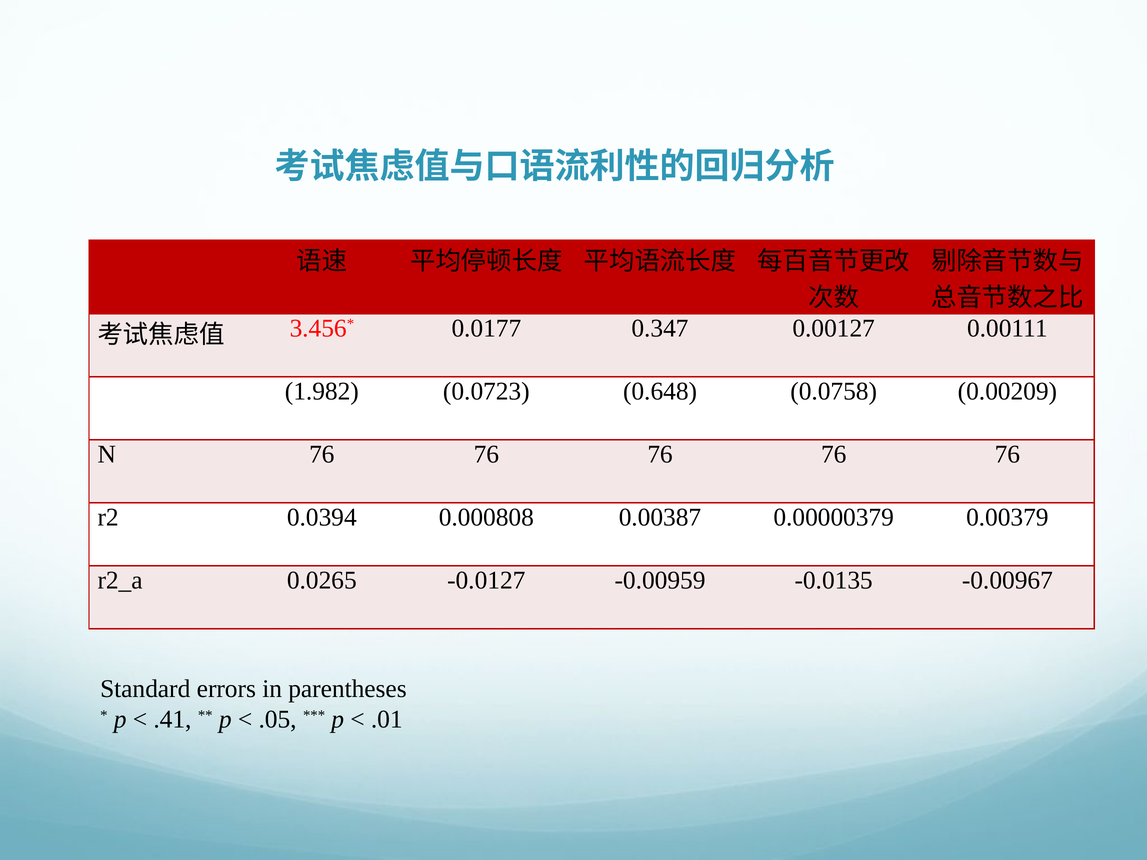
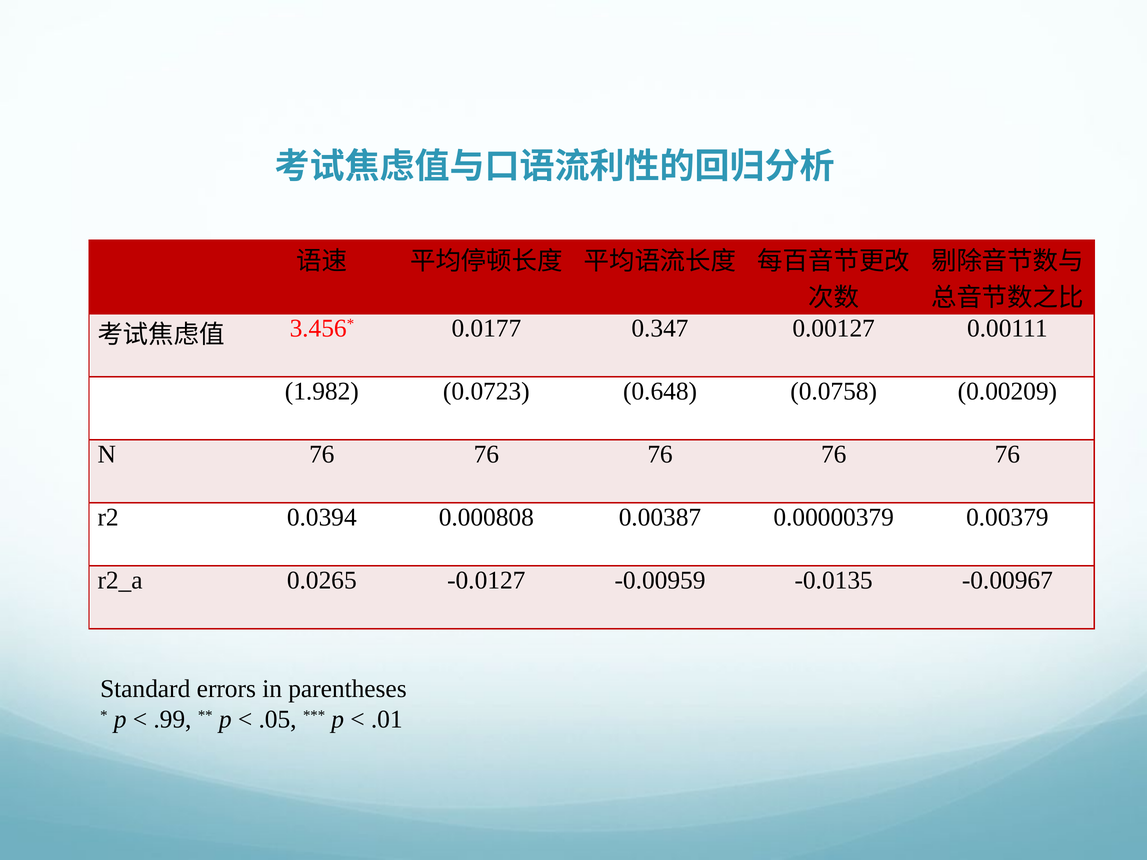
.41: .41 -> .99
